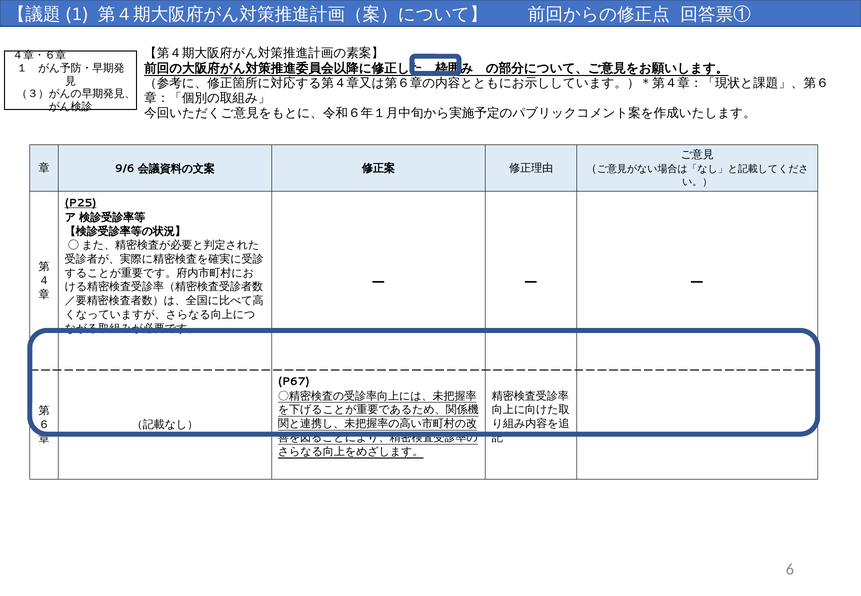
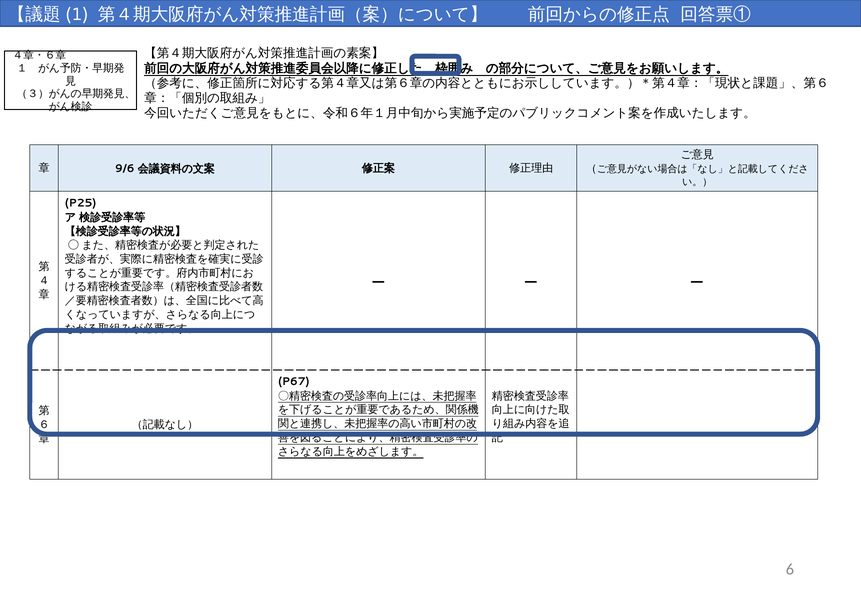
P25 underline: present -> none
